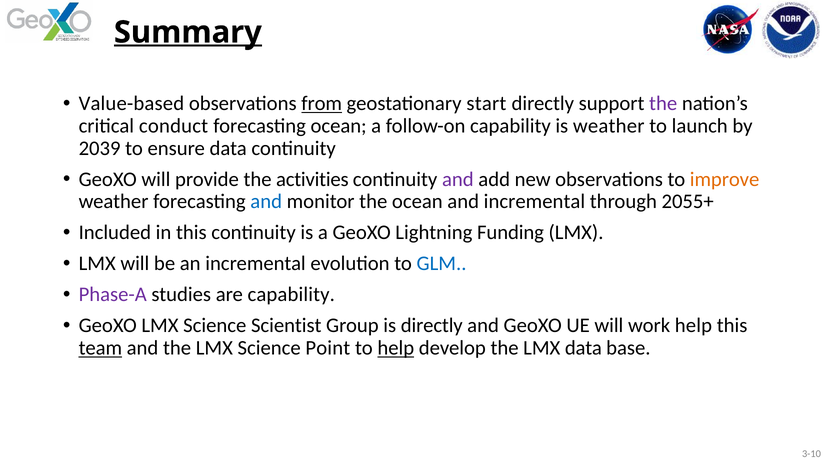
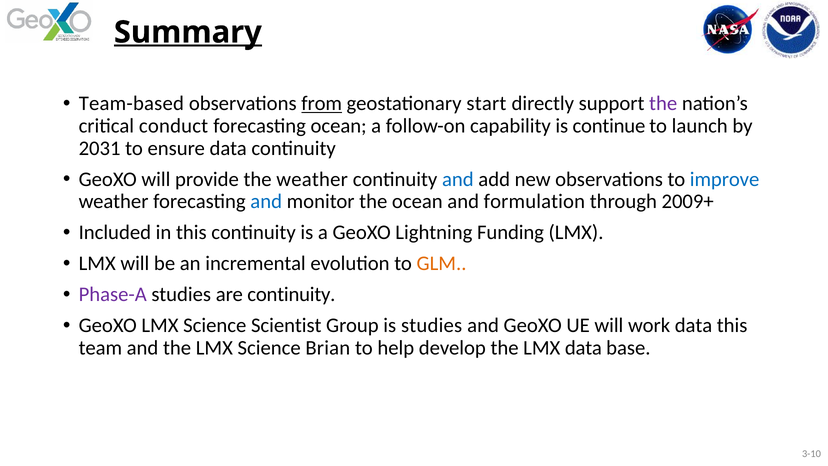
Value-based: Value-based -> Team-based
is weather: weather -> continue
2039: 2039 -> 2031
the activities: activities -> weather
and at (458, 179) colour: purple -> blue
improve colour: orange -> blue
and incremental: incremental -> formulation
2055+: 2055+ -> 2009+
GLM colour: blue -> orange
are capability: capability -> continuity
is directly: directly -> studies
work help: help -> data
team underline: present -> none
Point: Point -> Brian
help at (396, 348) underline: present -> none
